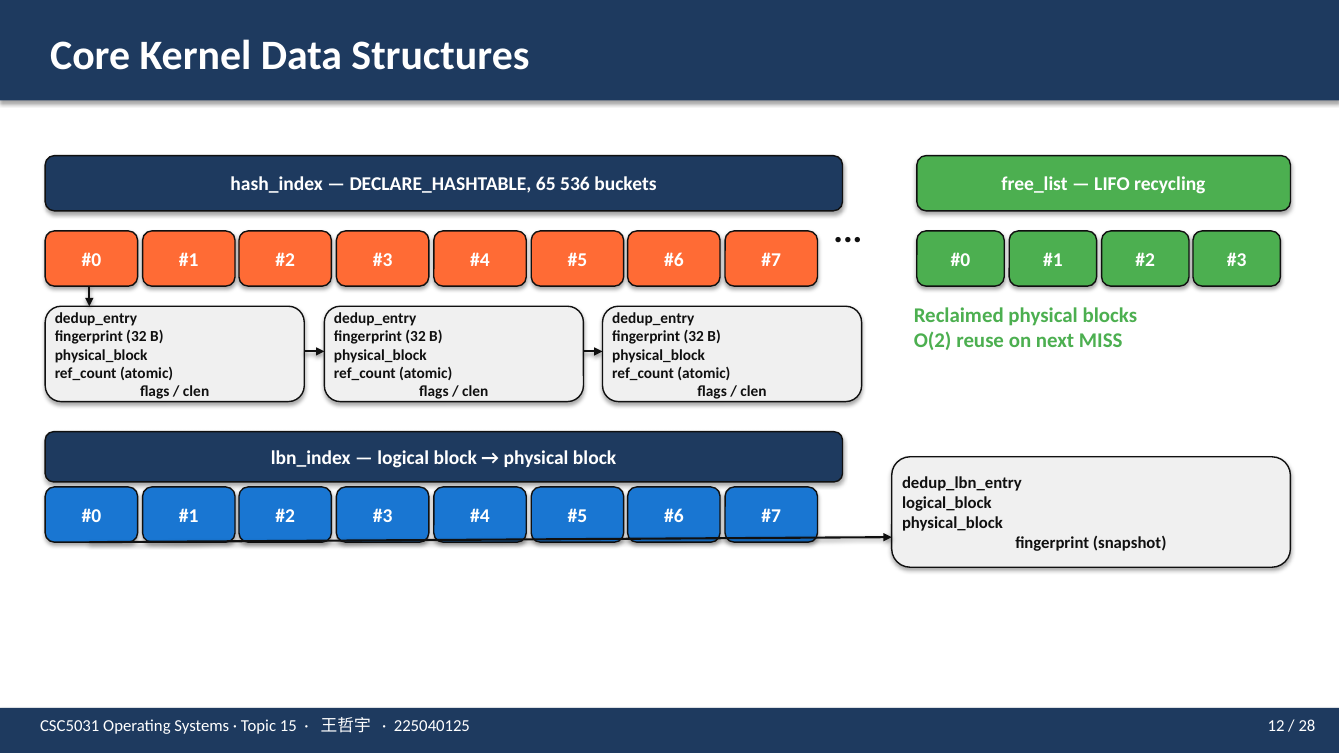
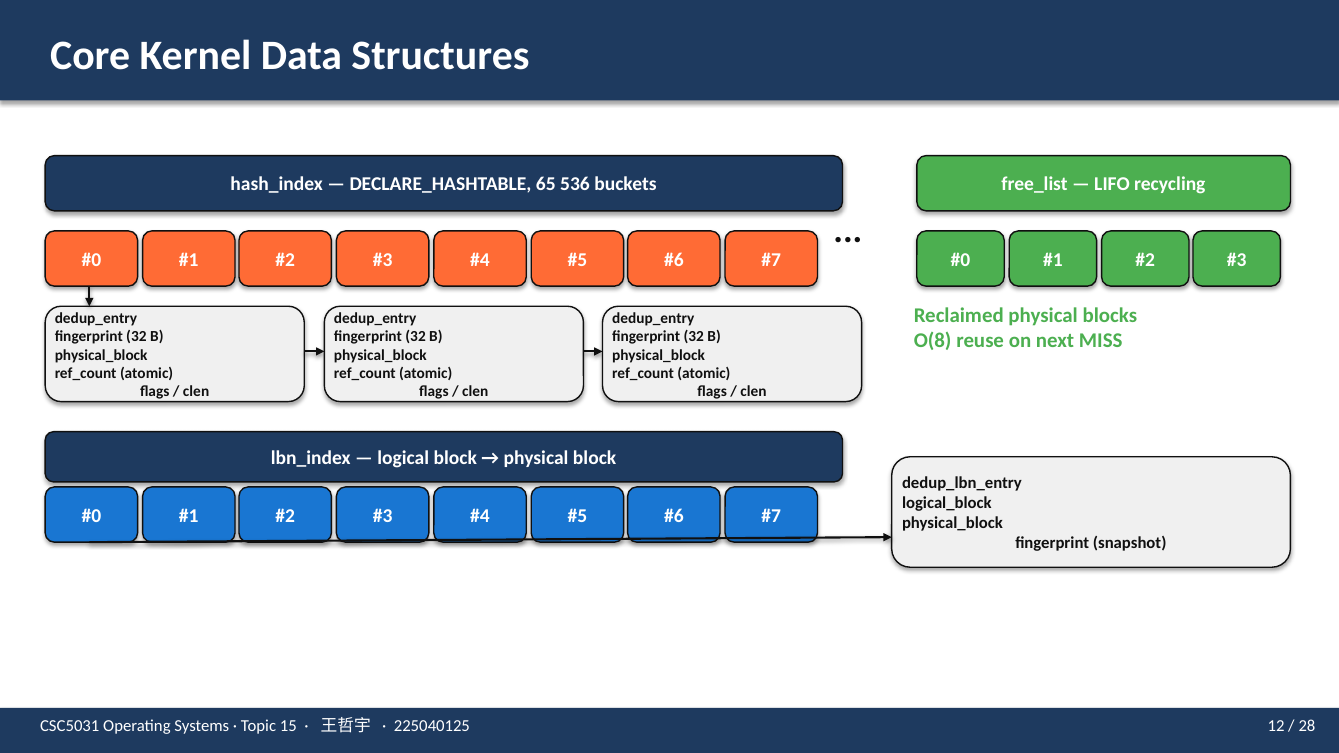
O(2: O(2 -> O(8
